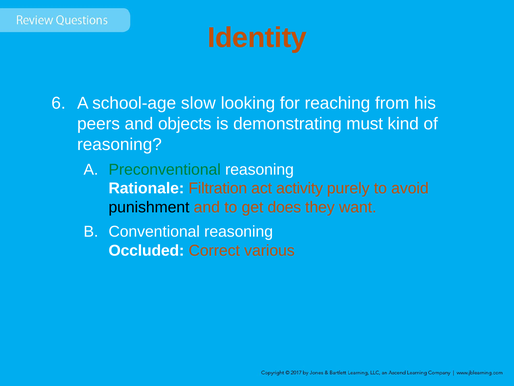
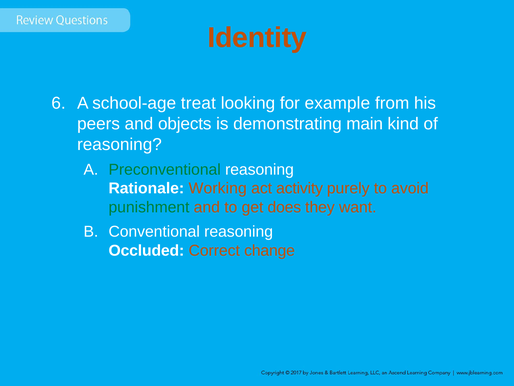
slow: slow -> treat
reaching: reaching -> example
must: must -> main
Filtration: Filtration -> Working
punishment colour: black -> green
various: various -> change
